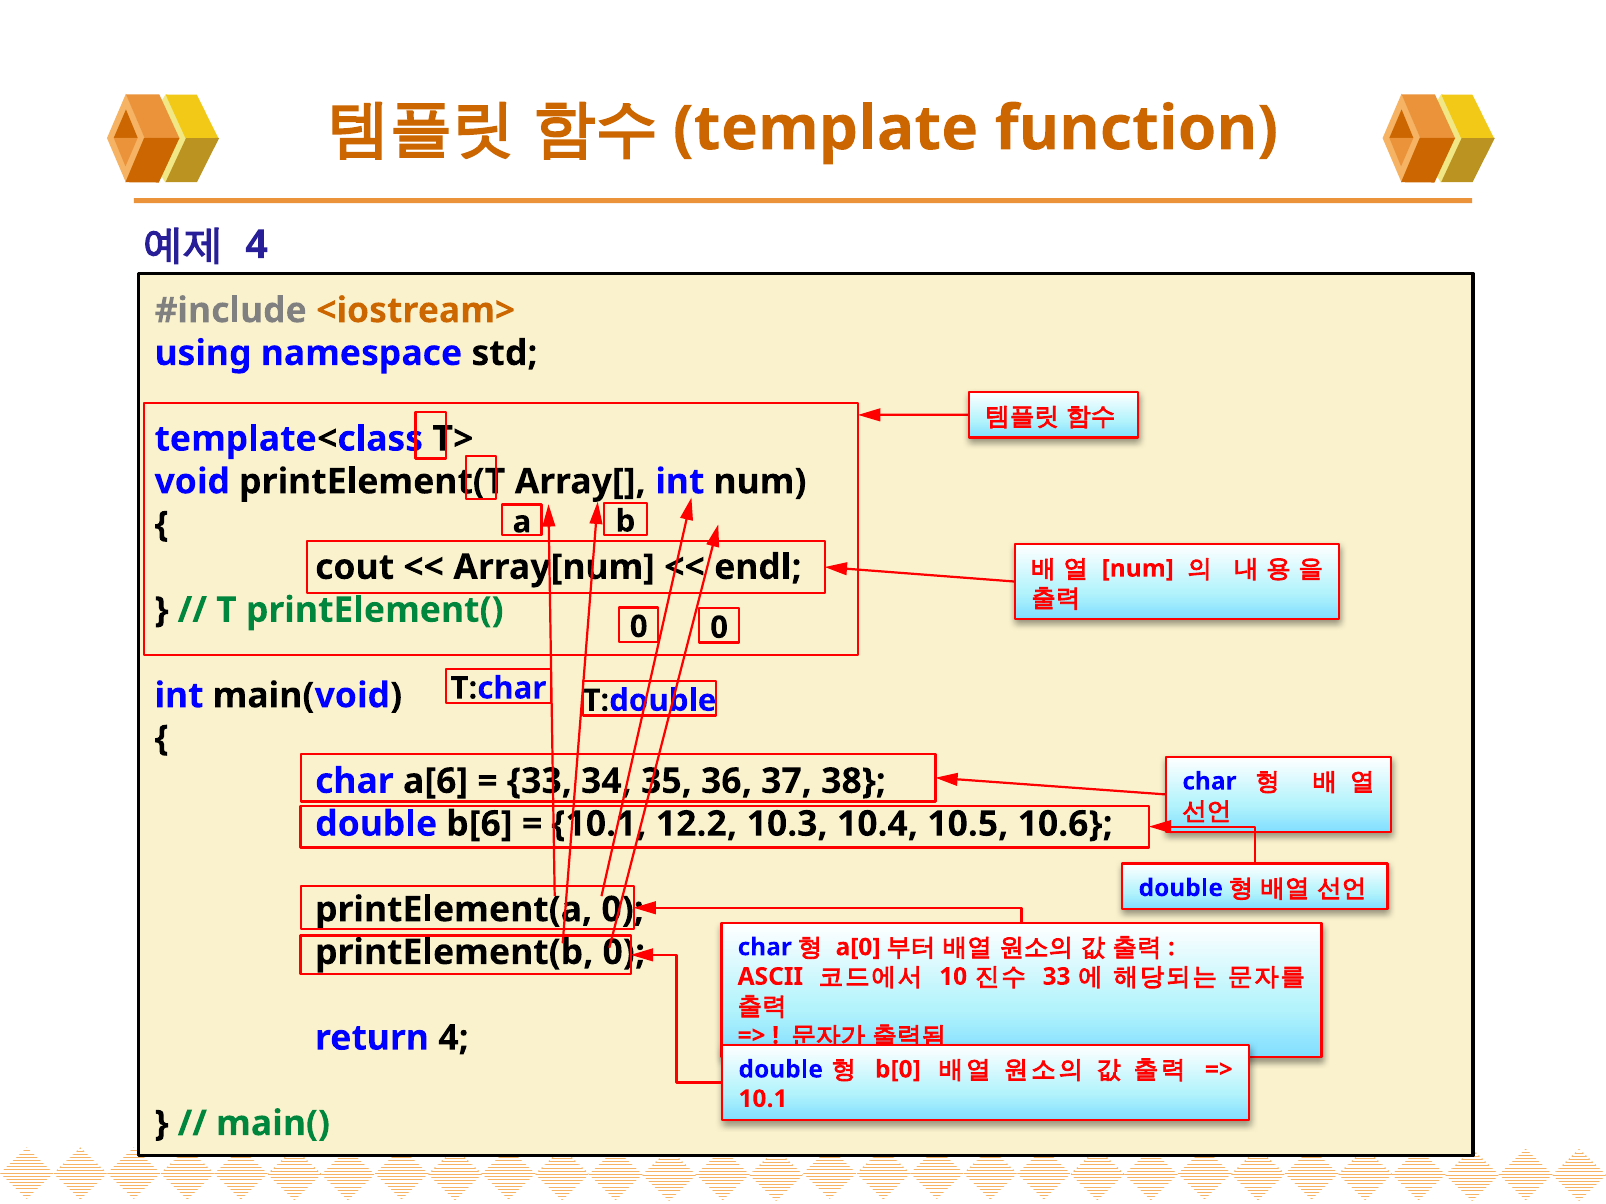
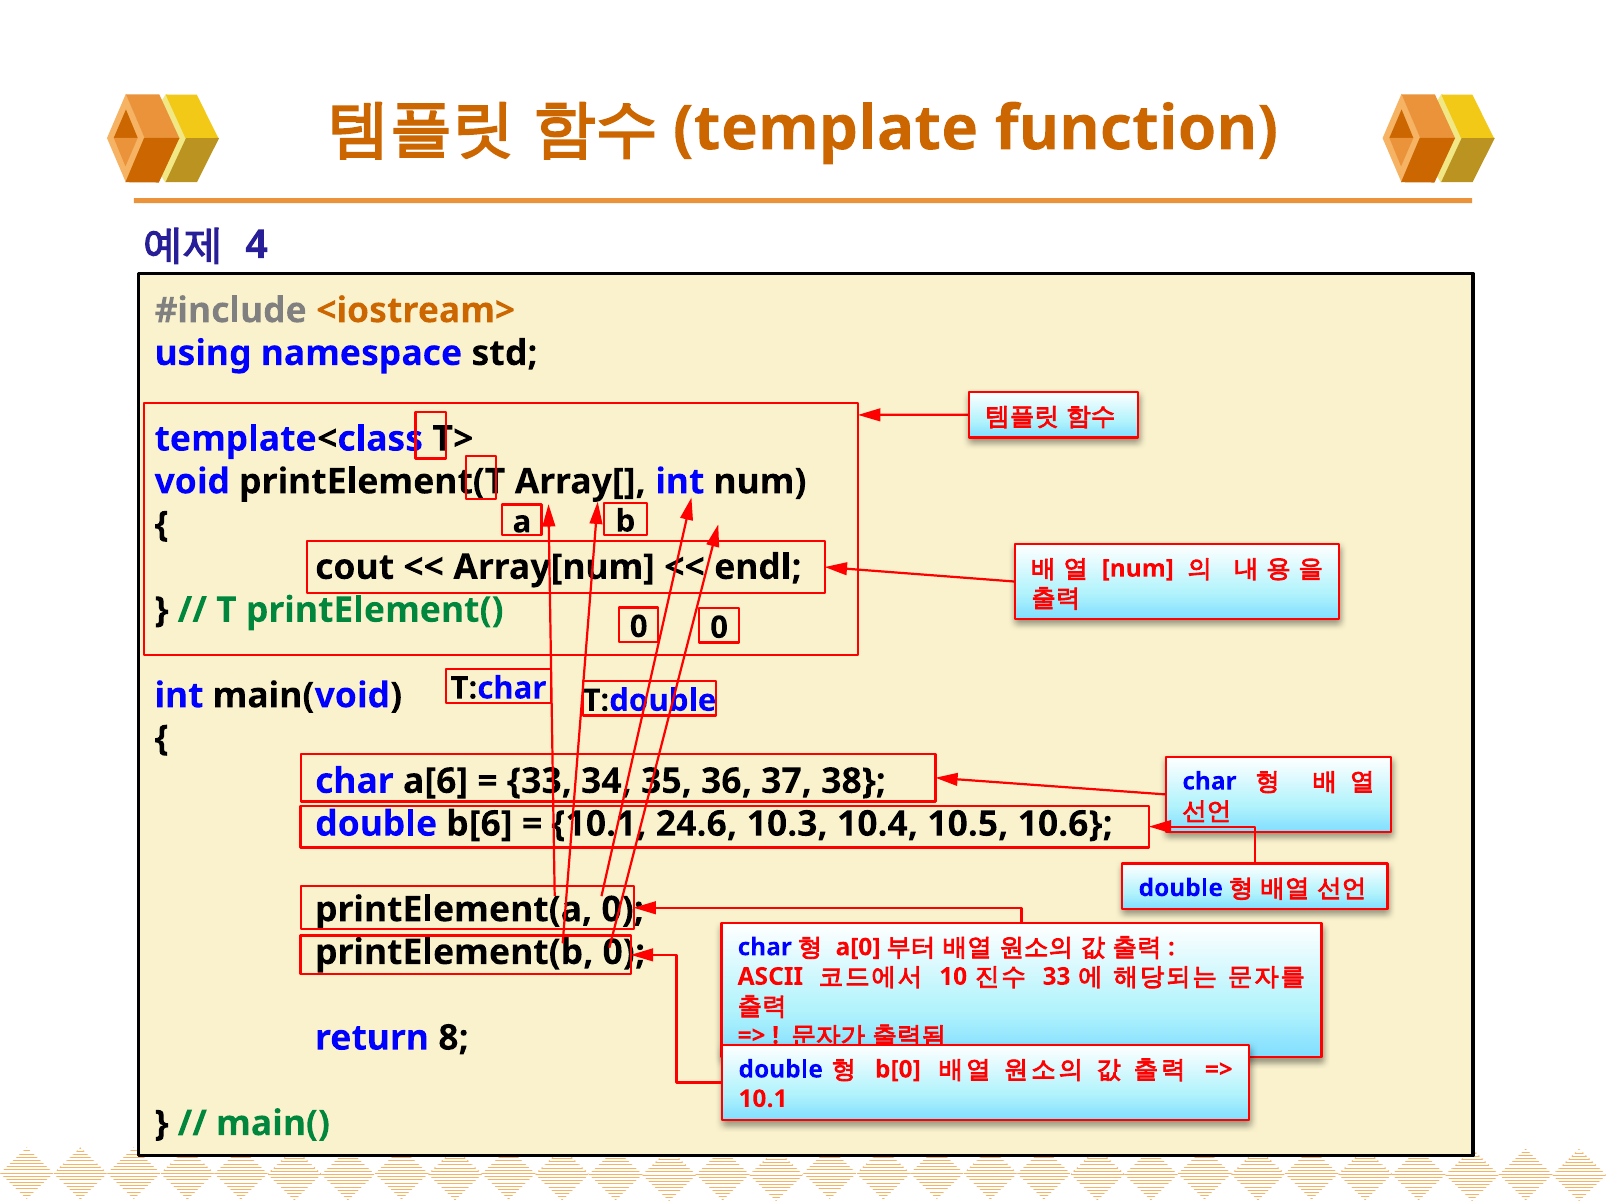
12.2: 12.2 -> 24.6
return 4: 4 -> 8
